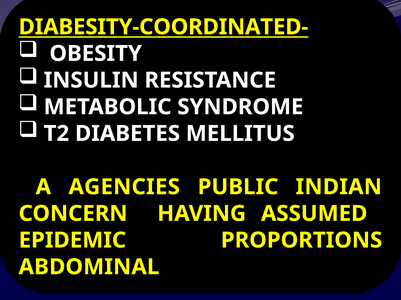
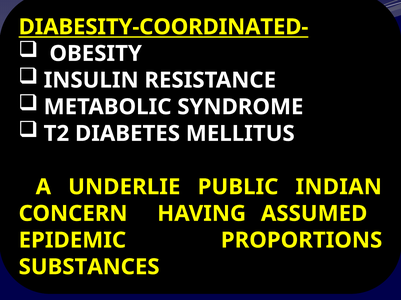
AGENCIES: AGENCIES -> UNDERLIE
ABDOMINAL: ABDOMINAL -> SUBSTANCES
